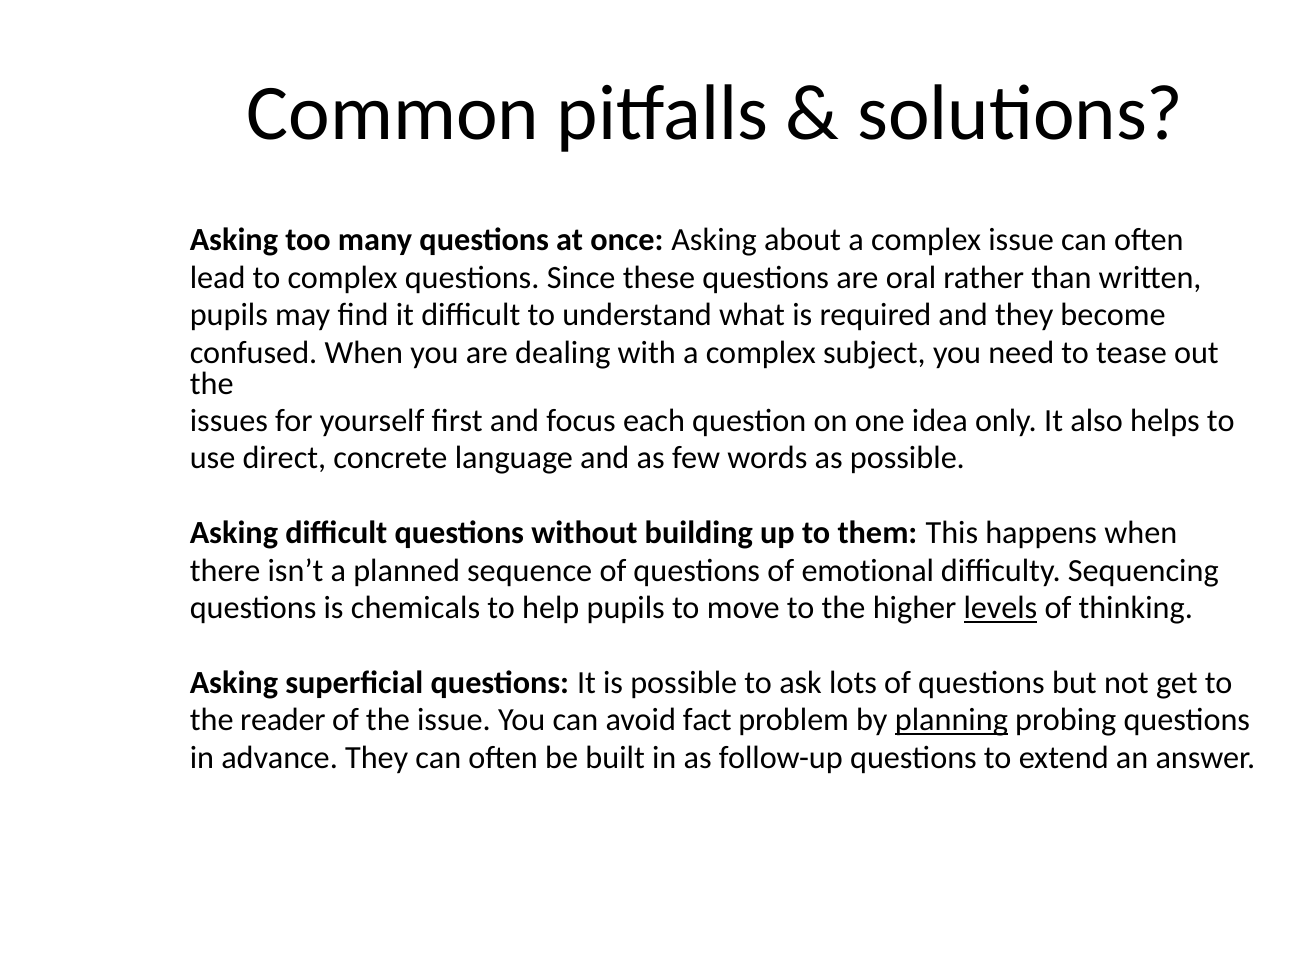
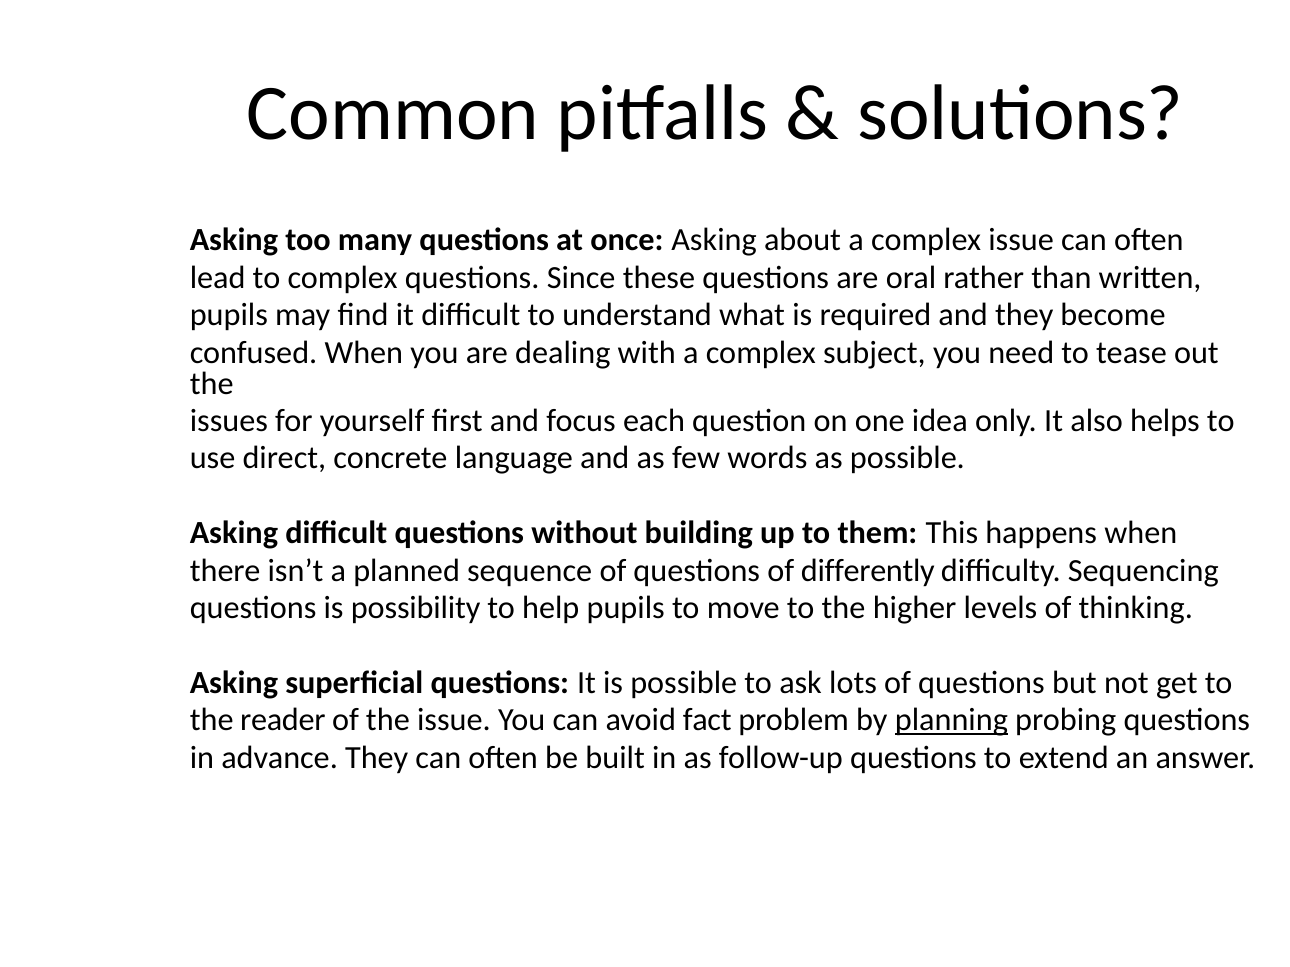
emotional: emotional -> differently
chemicals: chemicals -> possibility
levels underline: present -> none
